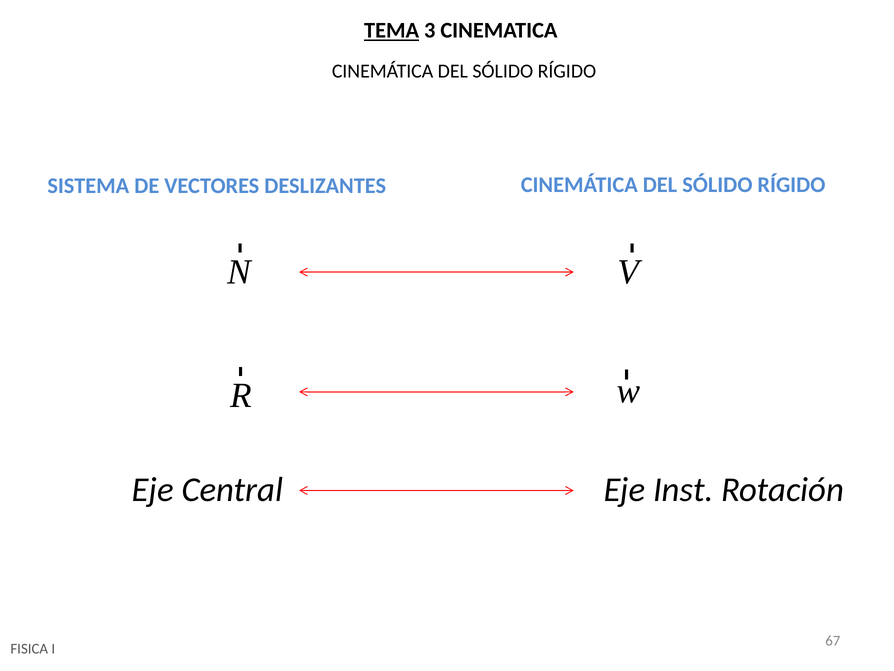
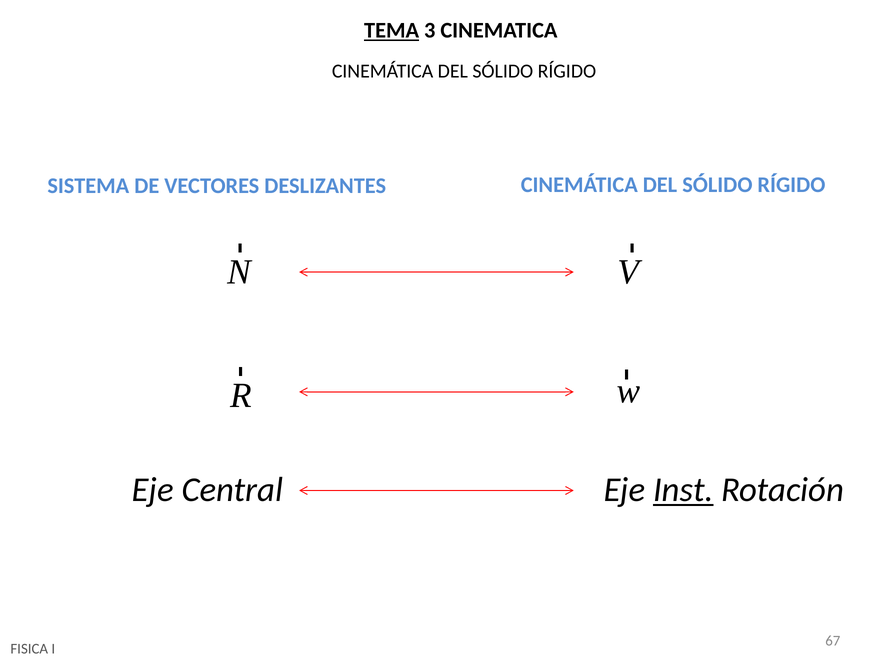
Inst underline: none -> present
